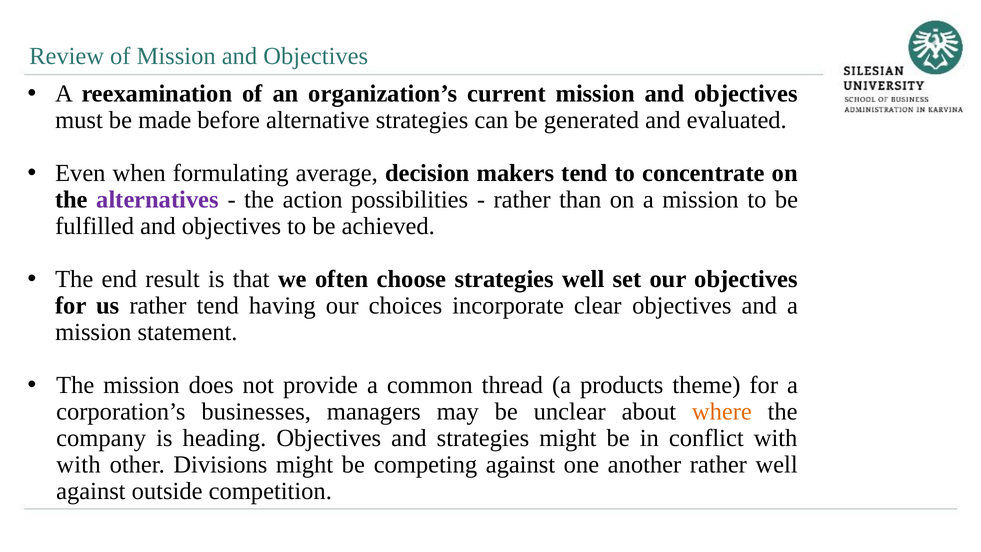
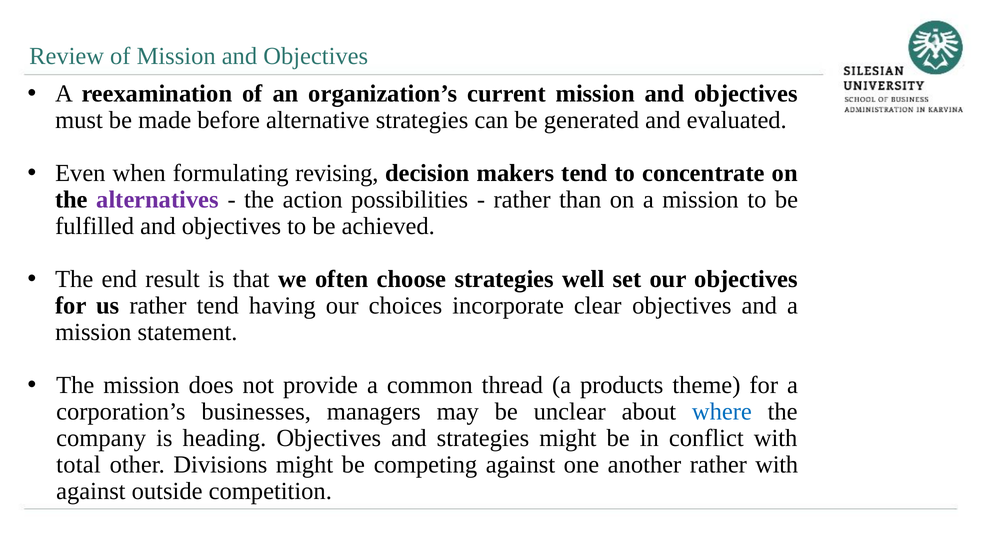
average: average -> revising
where colour: orange -> blue
with at (78, 464): with -> total
rather well: well -> with
